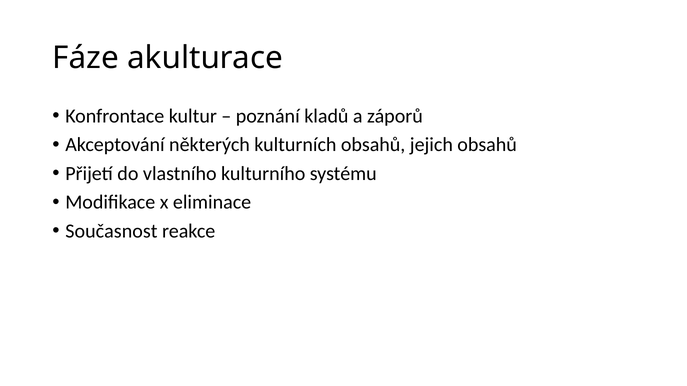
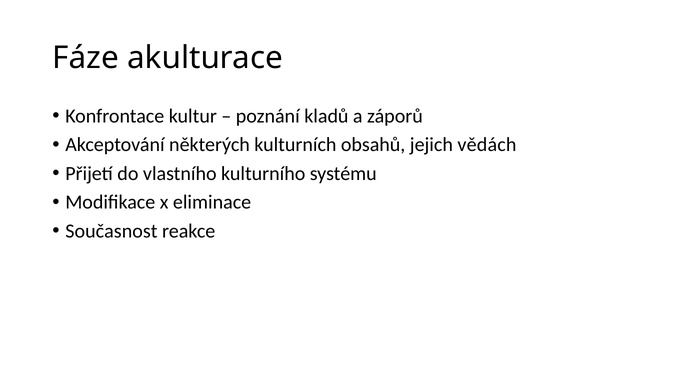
jejich obsahů: obsahů -> vědách
